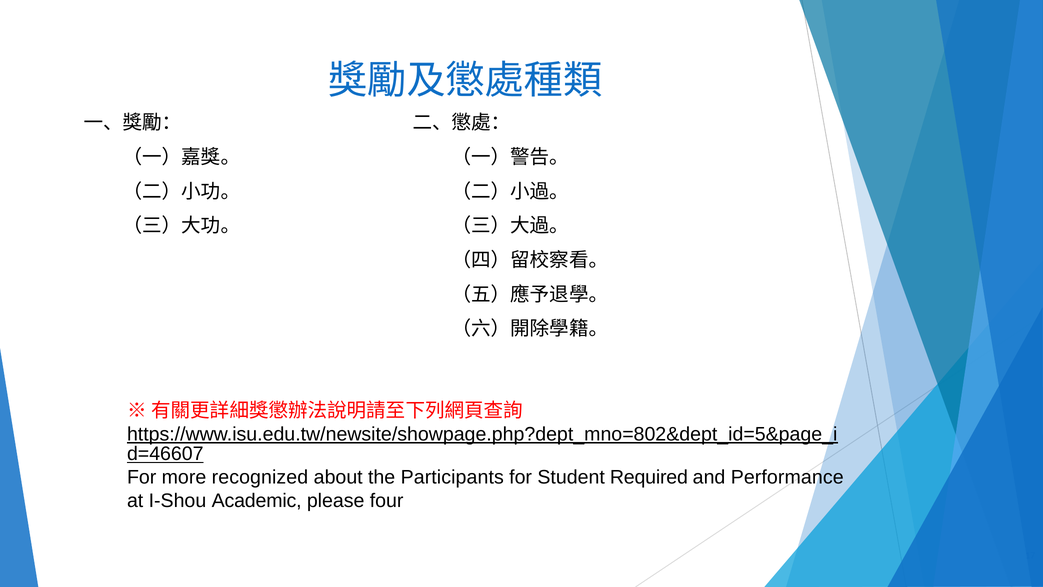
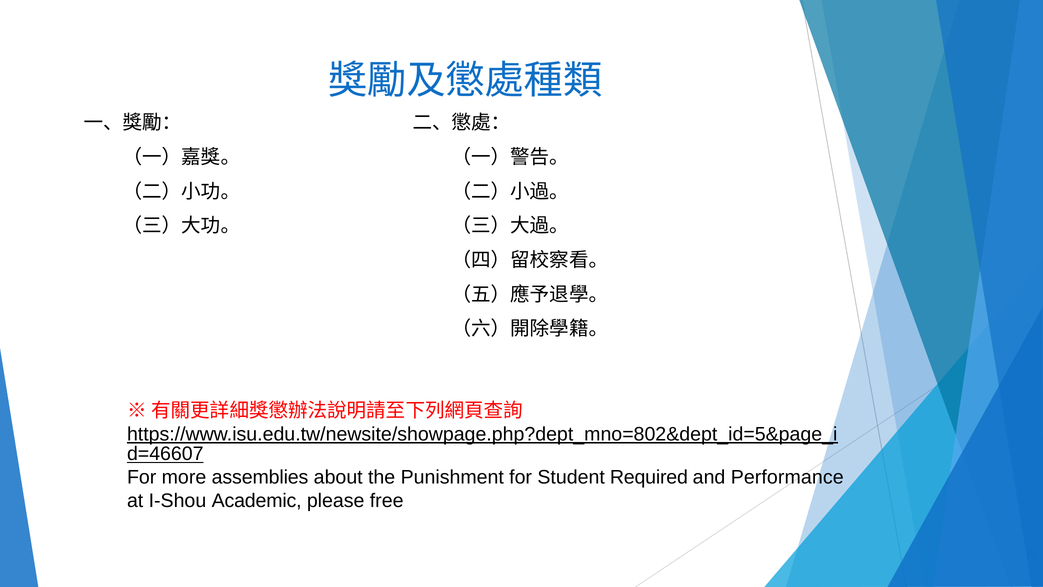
recognized: recognized -> assemblies
Participants: Participants -> Punishment
four: four -> free
